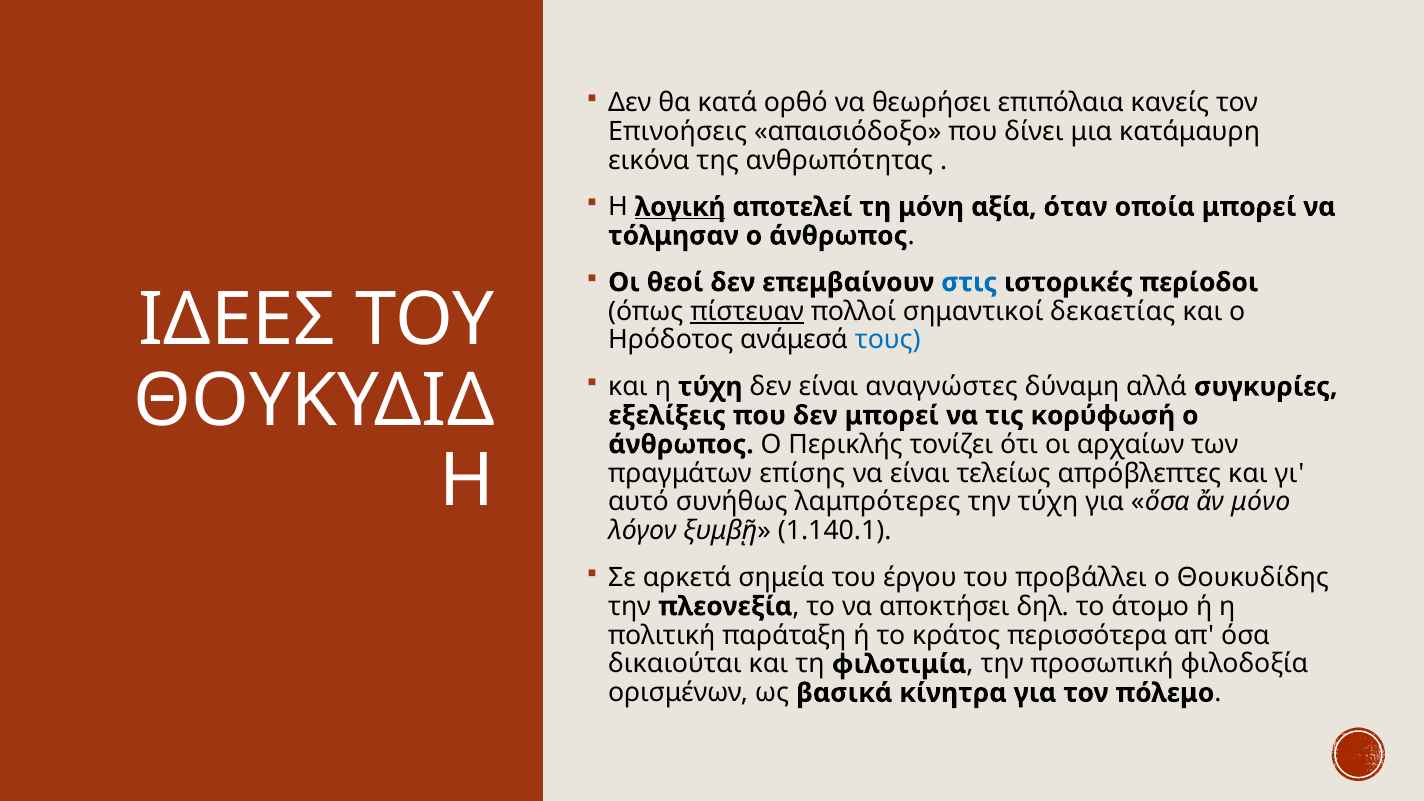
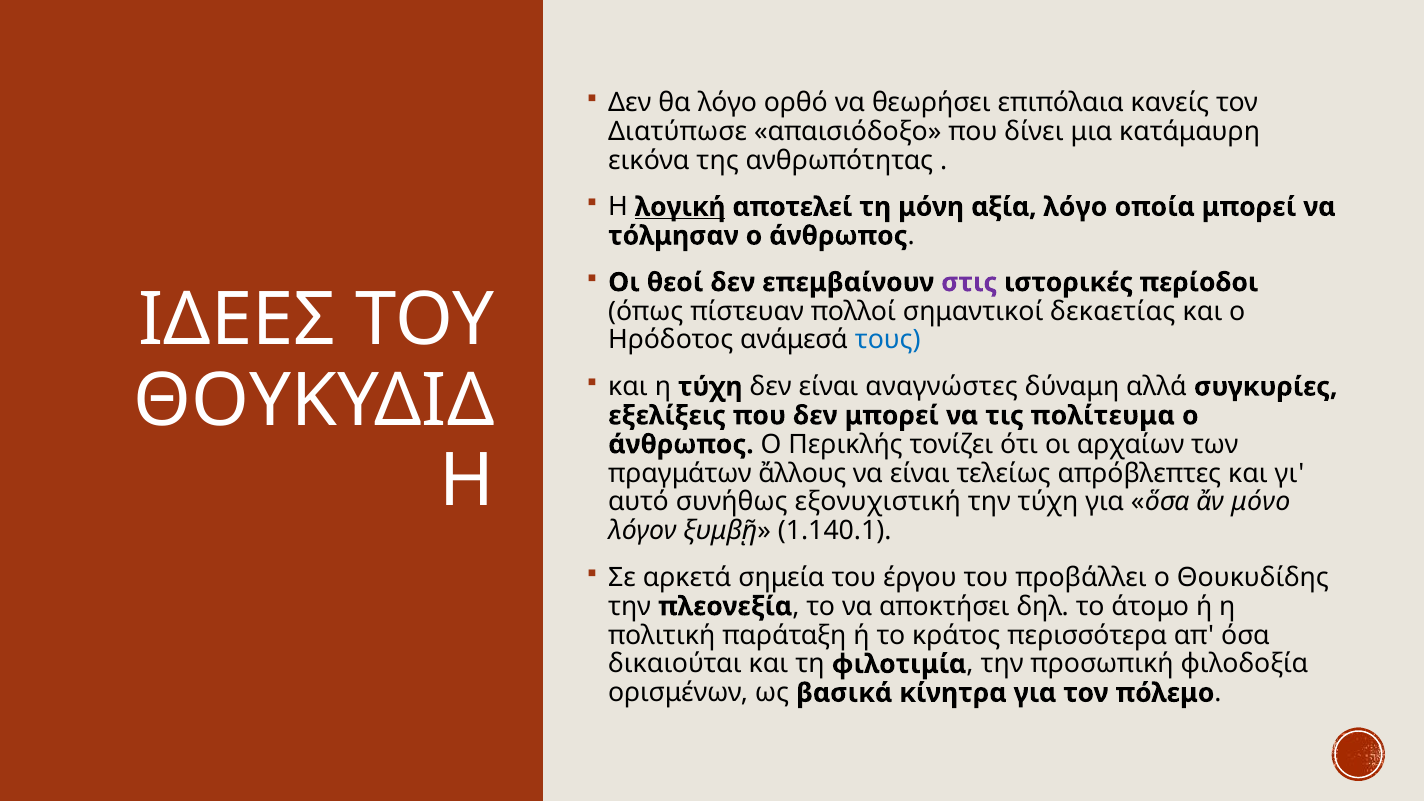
θα κατά: κατά -> λόγο
Επινοήσεις: Επινοήσεις -> Διατύπωσε
αξία όταν: όταν -> λόγο
στις colour: blue -> purple
πίστευαν underline: present -> none
κορύφωσή: κορύφωσή -> πολίτευμα
επίσης: επίσης -> ἄλλους
λαμπρότερες: λαμπρότερες -> εξονυχιστική
